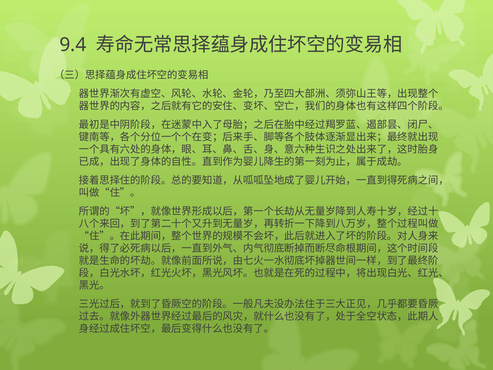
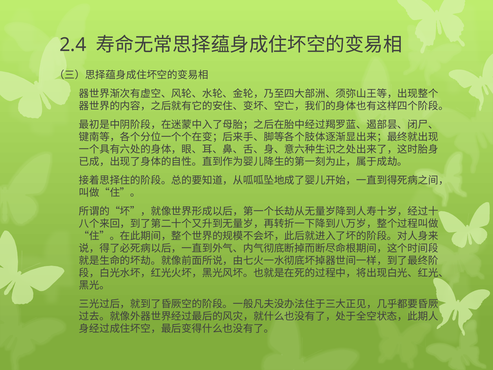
9.4: 9.4 -> 2.4
